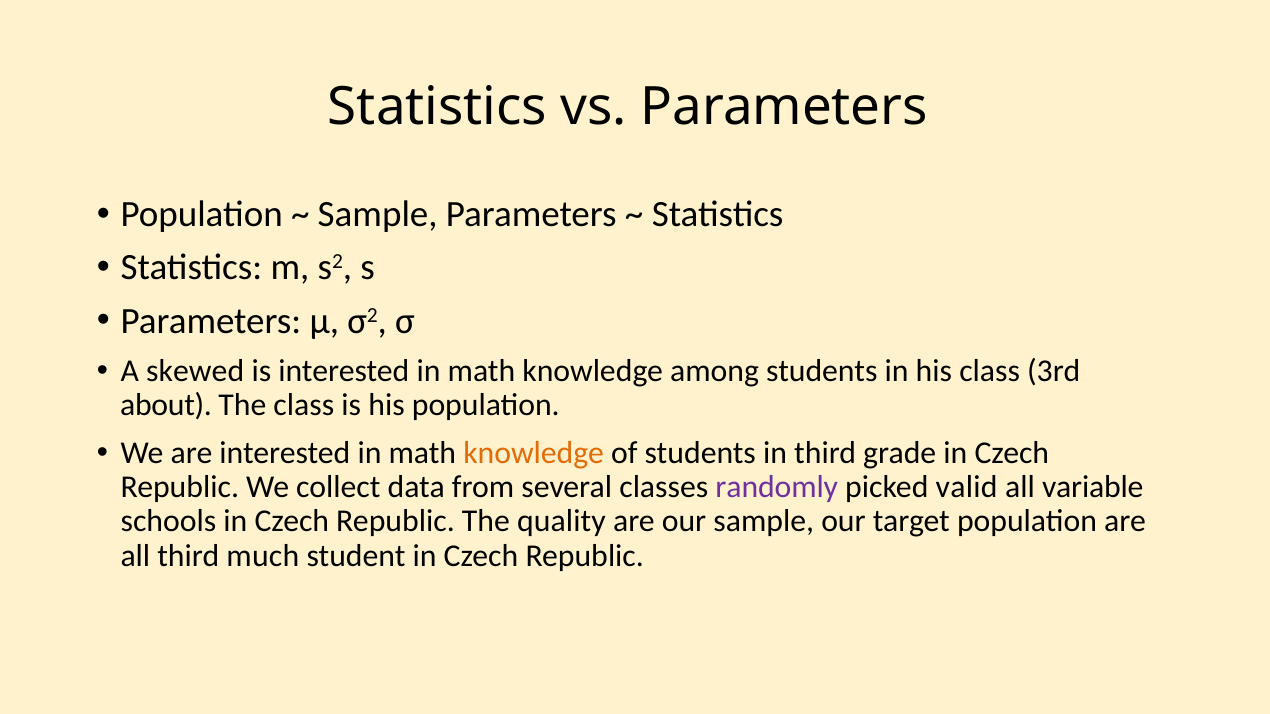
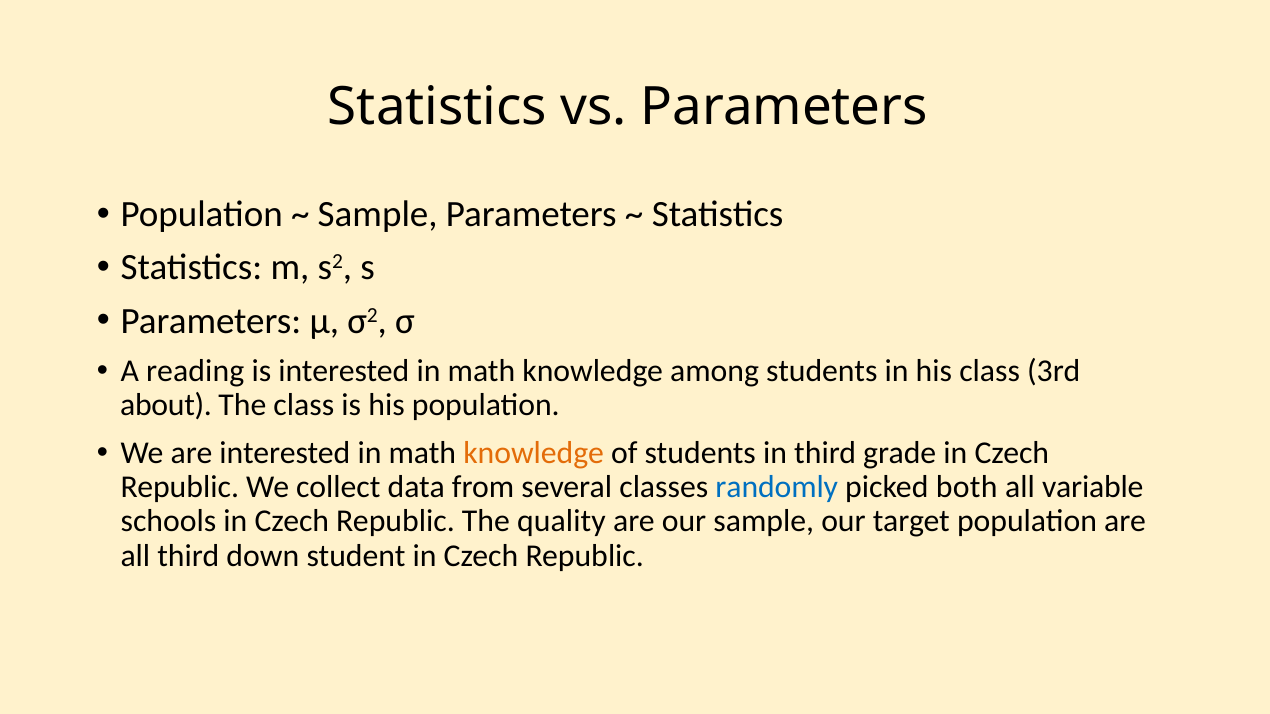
skewed: skewed -> reading
randomly colour: purple -> blue
valid: valid -> both
much: much -> down
